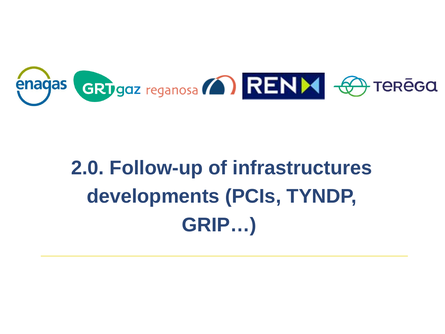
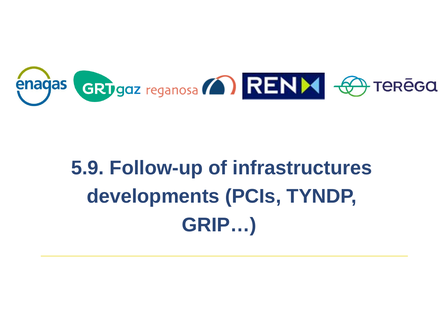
2.0: 2.0 -> 5.9
